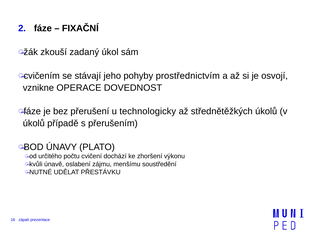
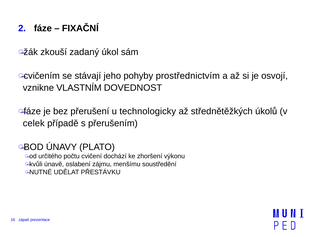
OPERACE: OPERACE -> VLASTNÍM
úkolů at (34, 123): úkolů -> celek
